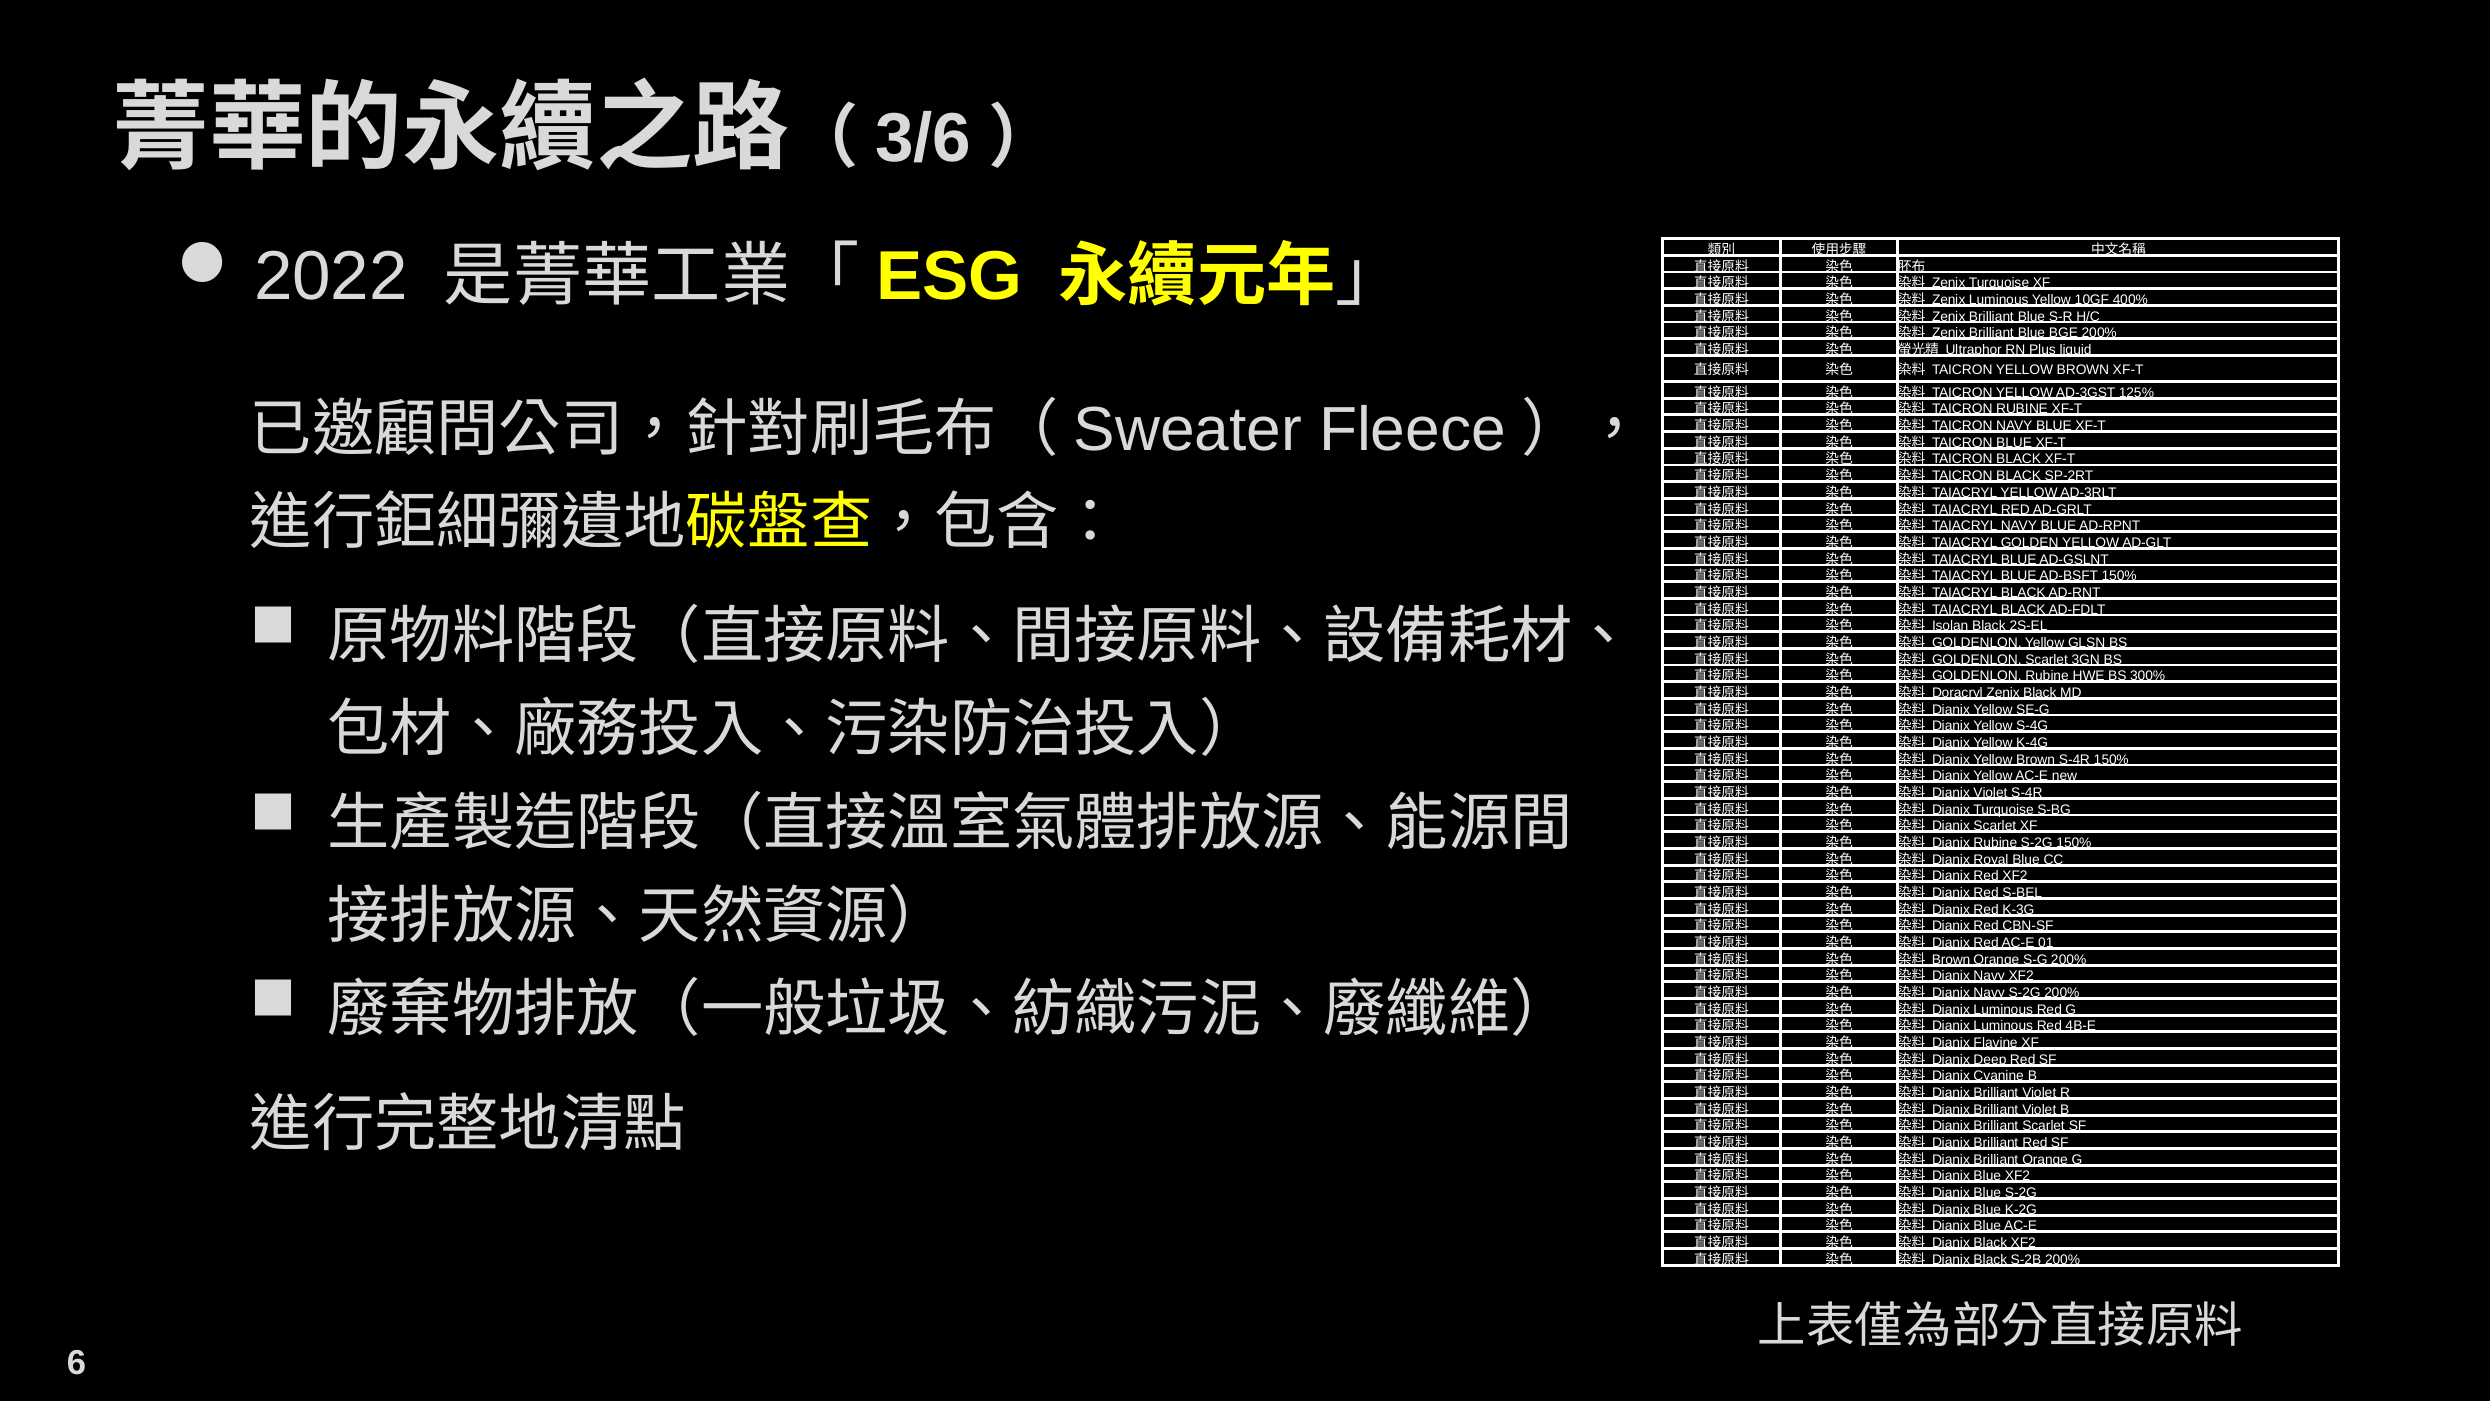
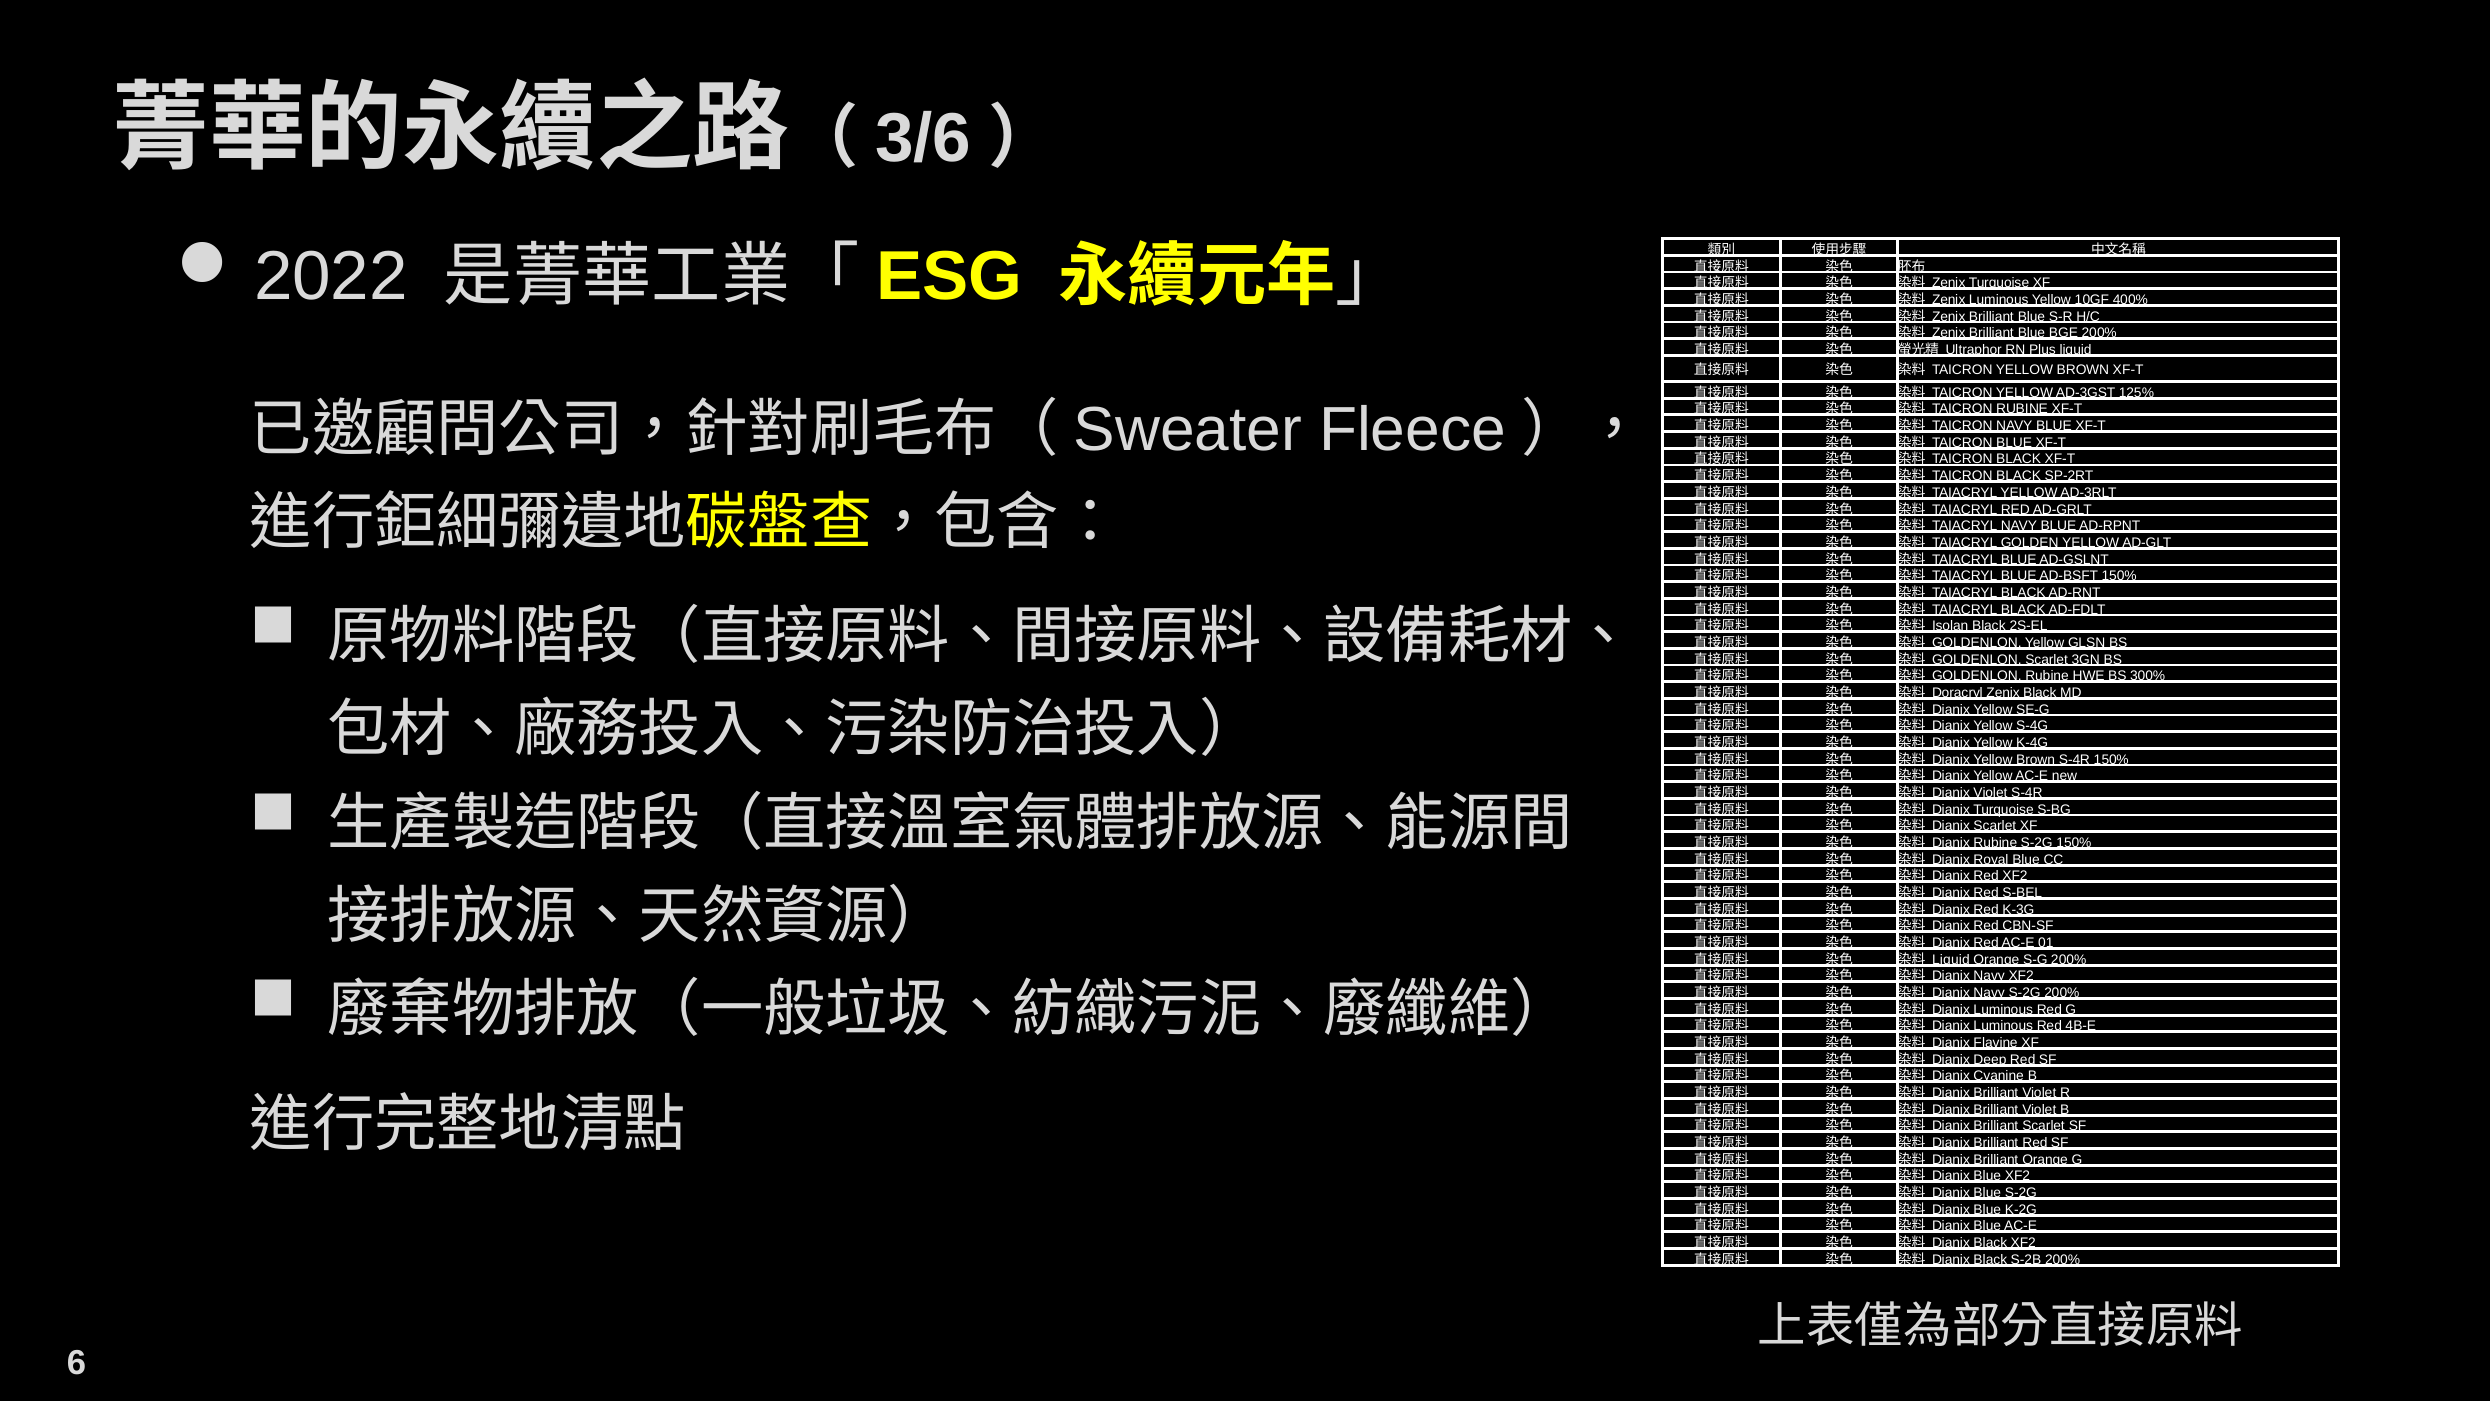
Brown at (1951, 959): Brown -> Liquid
